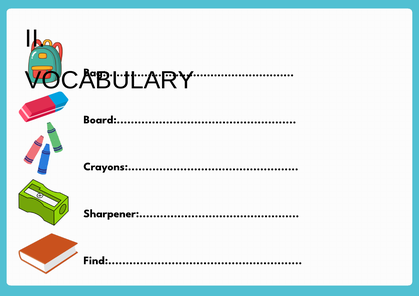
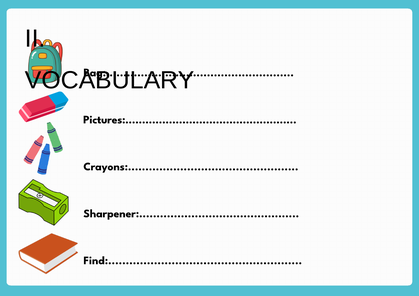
Board: Board -> Pictures
